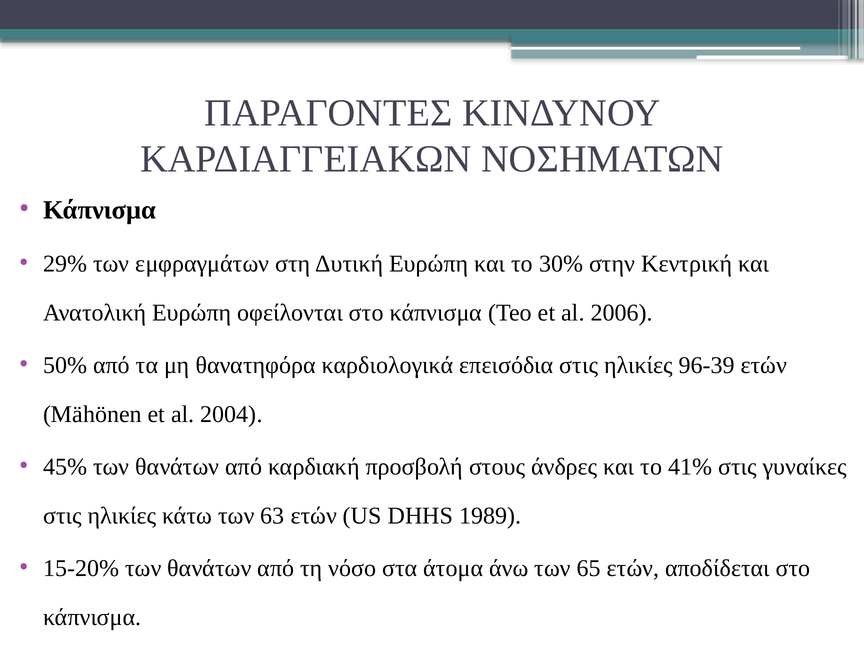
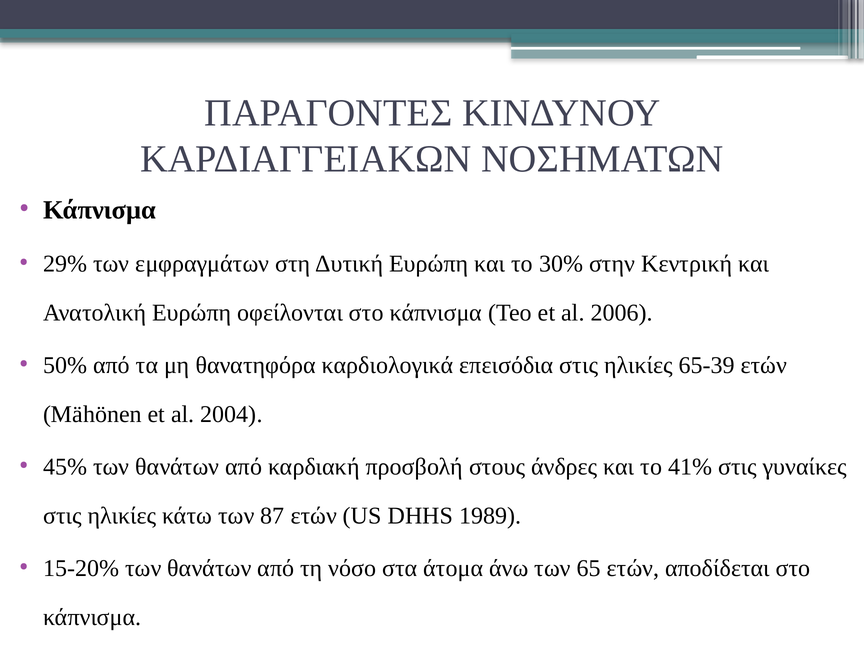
96-39: 96-39 -> 65-39
63: 63 -> 87
